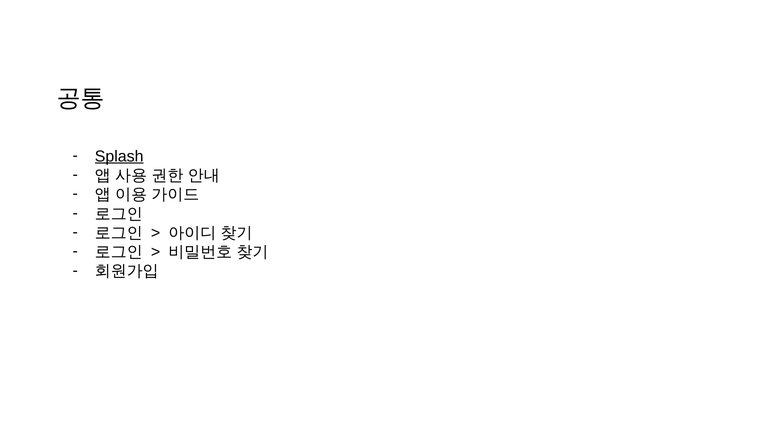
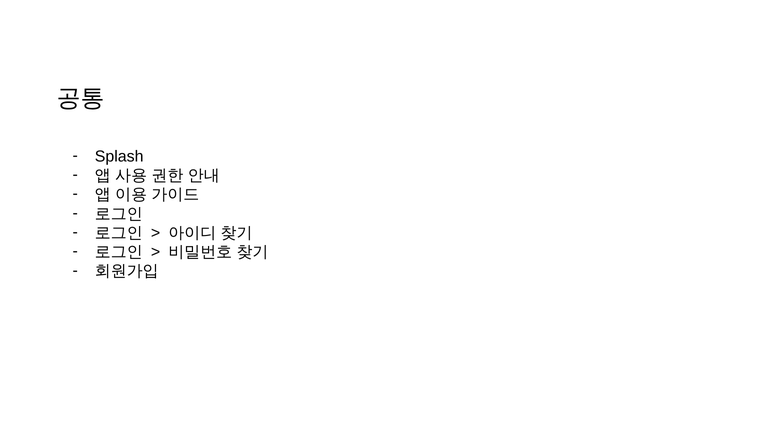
Splash underline: present -> none
